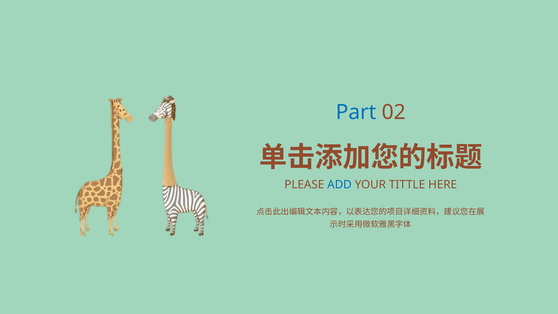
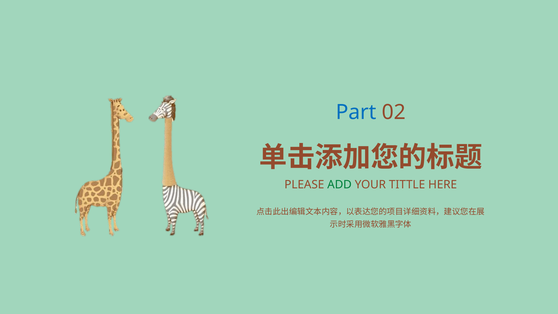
ADD colour: blue -> green
